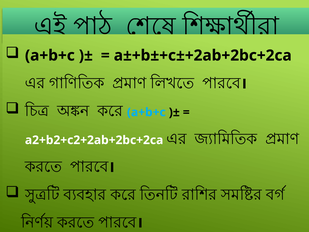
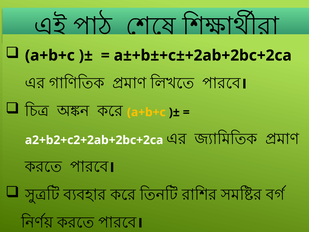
a+b+c at (146, 112) colour: light blue -> yellow
